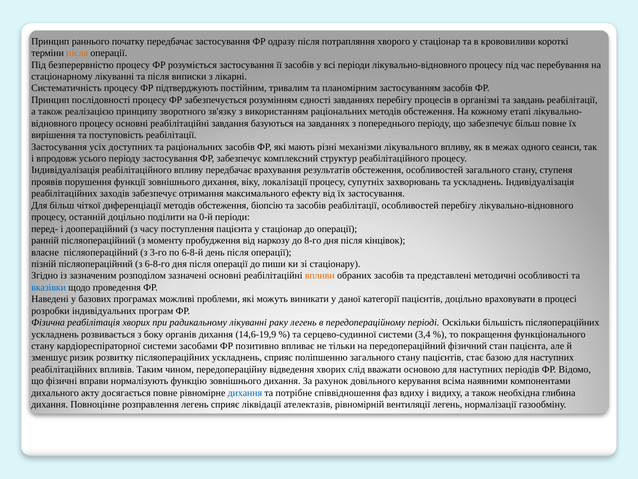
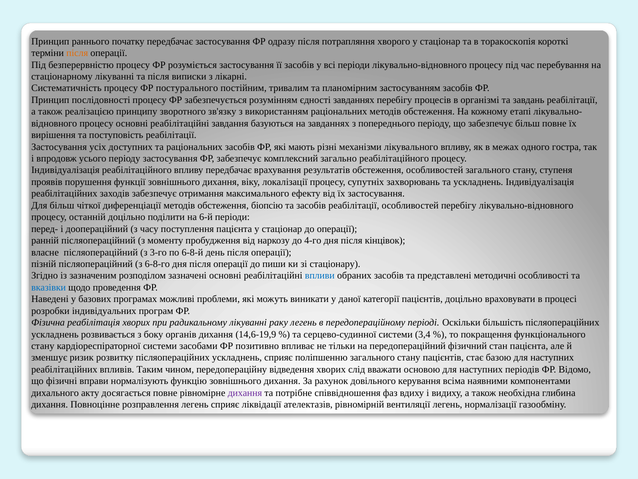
крововиливи: крововиливи -> торакоскопія
підтверджують: підтверджують -> постурального
сеанси: сеанси -> гостра
структур: структур -> загально
0-й: 0-й -> 6-й
8-го: 8-го -> 4-го
впливи colour: orange -> blue
дихання at (245, 392) colour: blue -> purple
